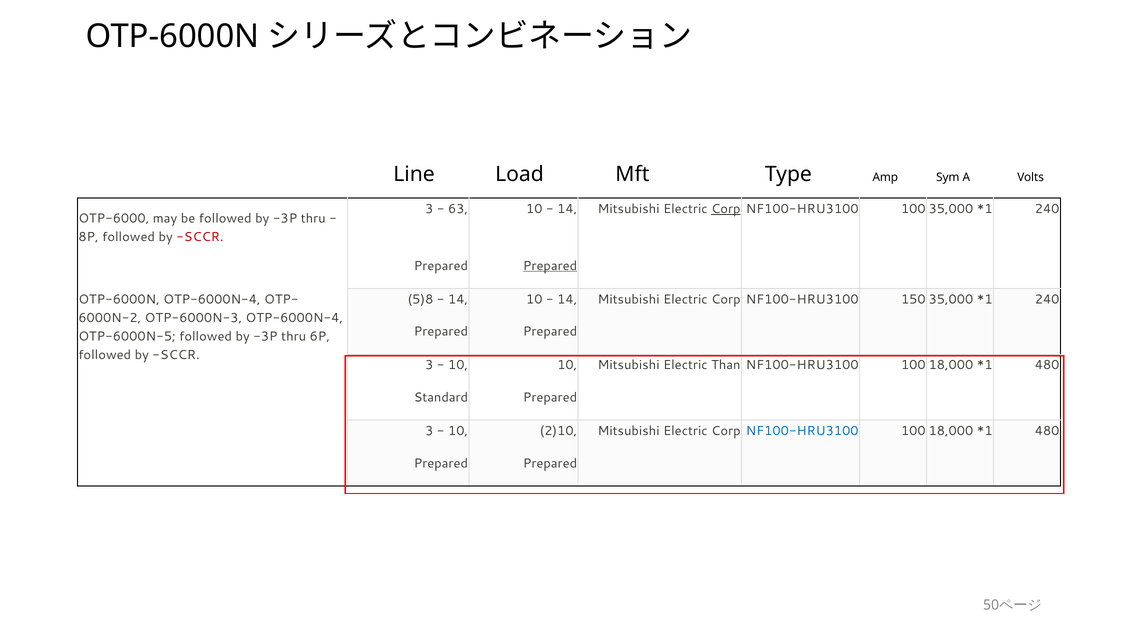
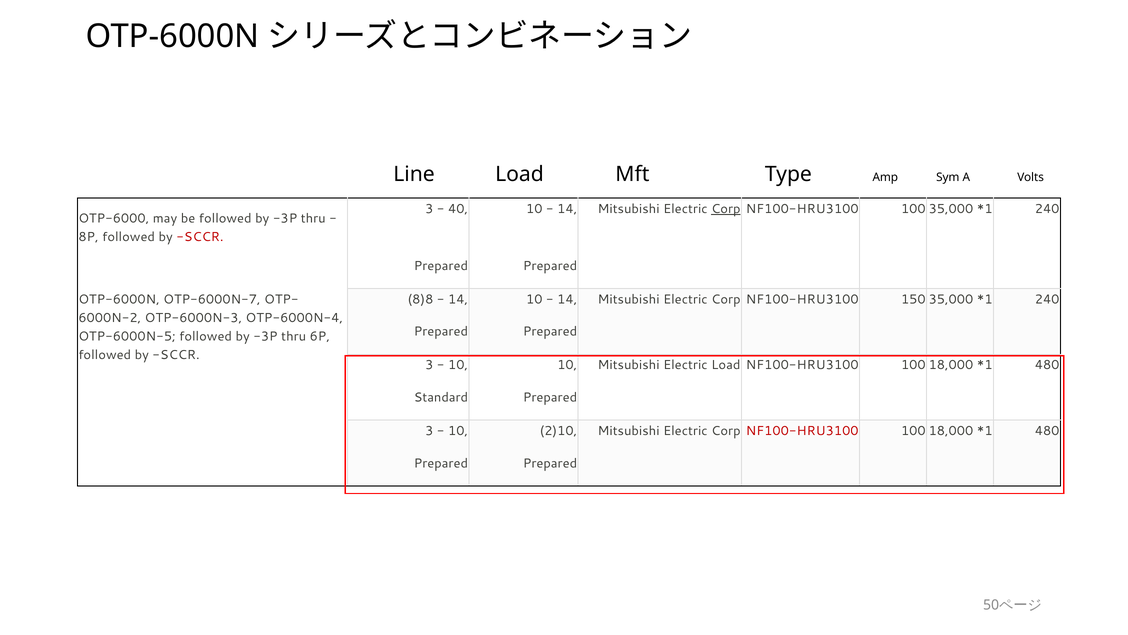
63: 63 -> 40
Prepared at (550, 266) underline: present -> none
OTP-6000N OTP-6000N-4: OTP-6000N-4 -> OTP-6000N-7
5)8: 5)8 -> 8)8
Electric Than: Than -> Load
NF100-HRU3100 at (802, 431) colour: blue -> red
